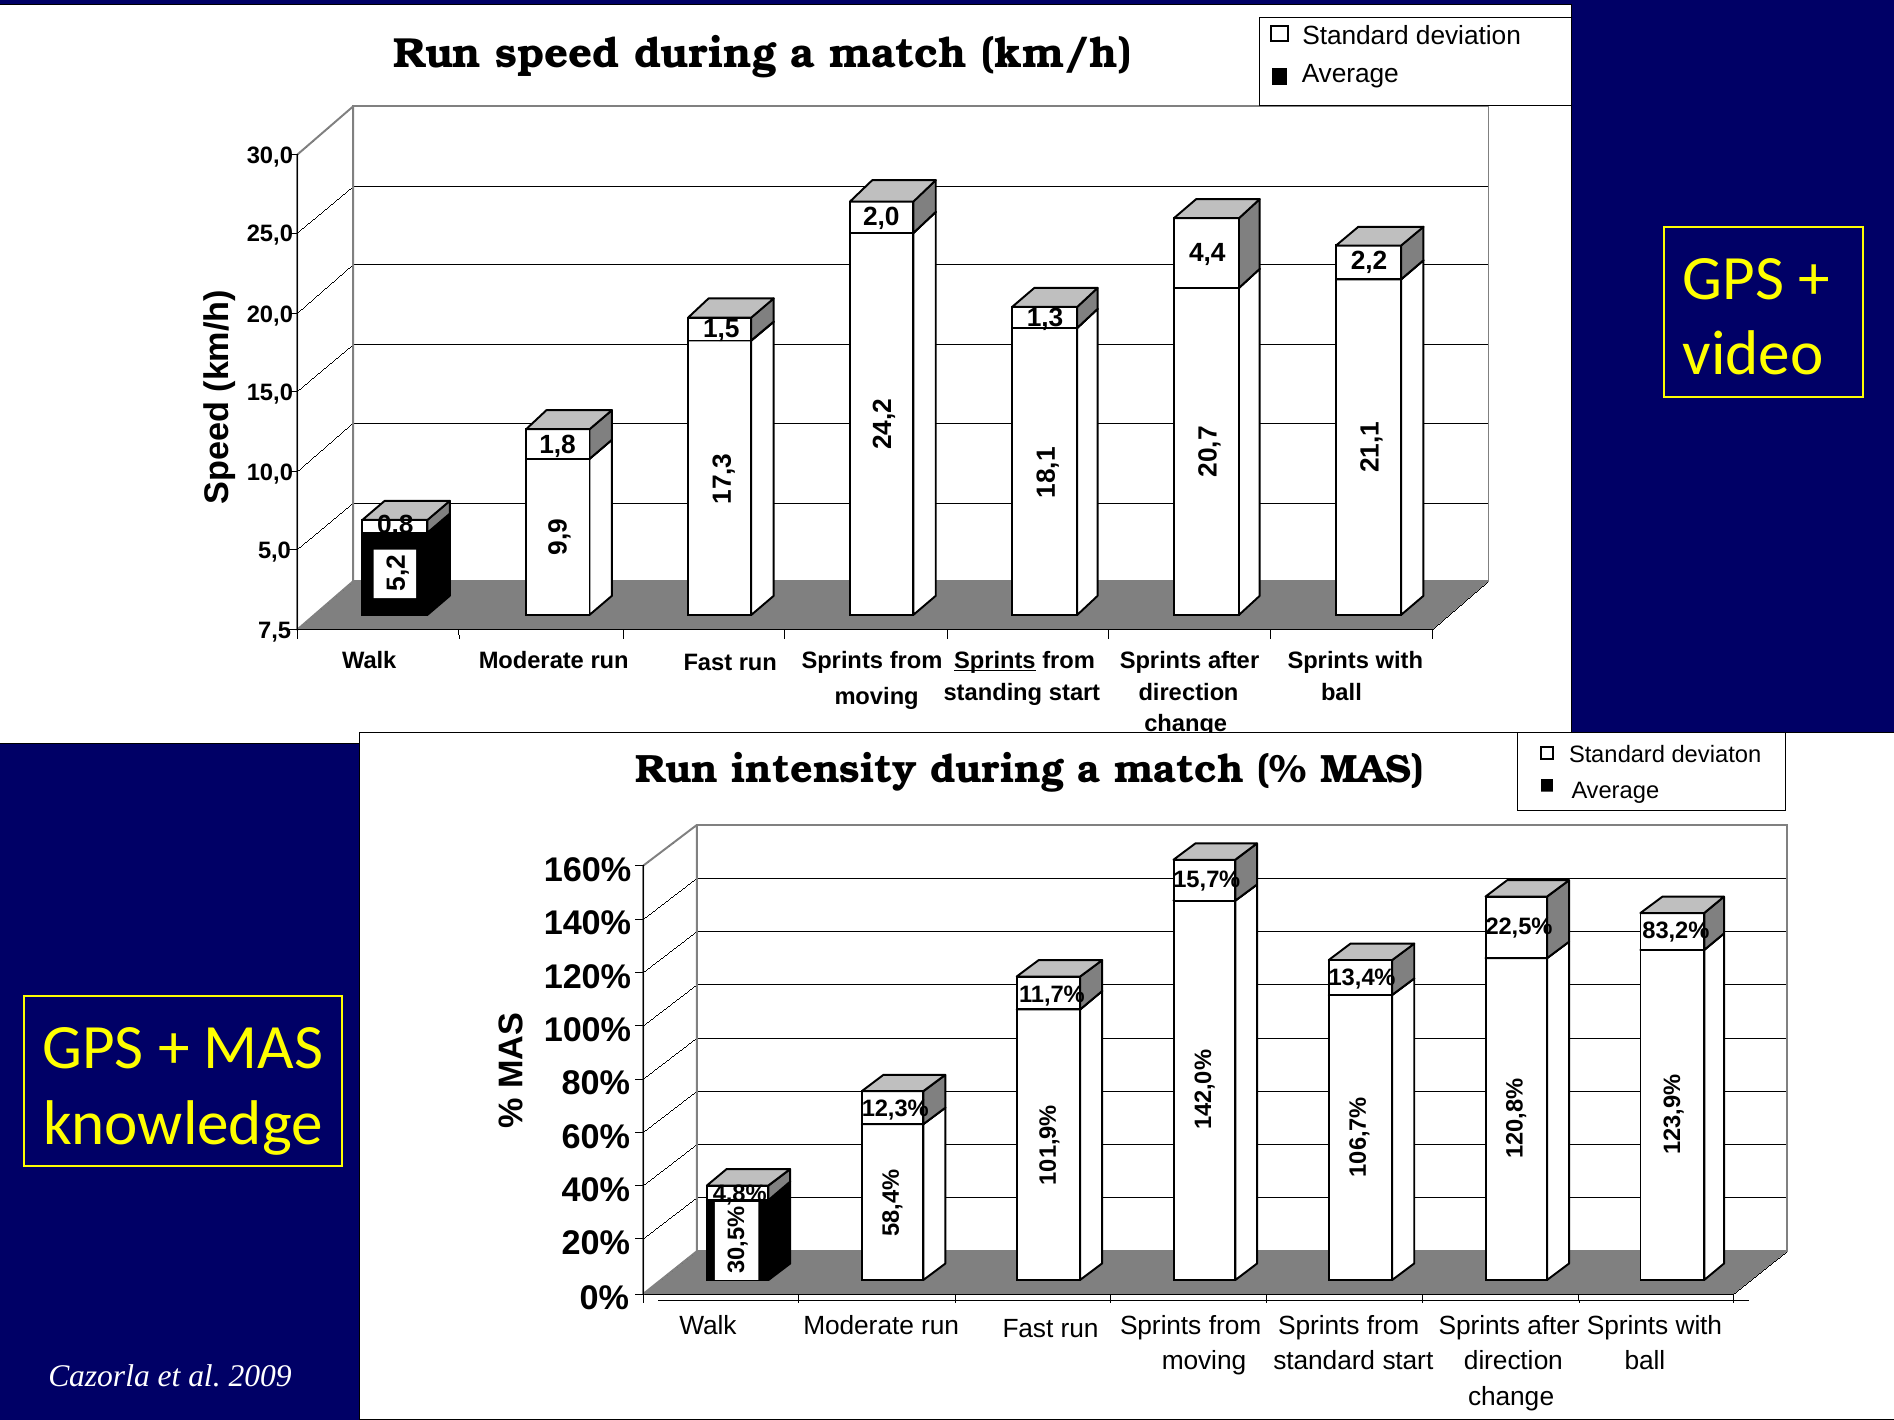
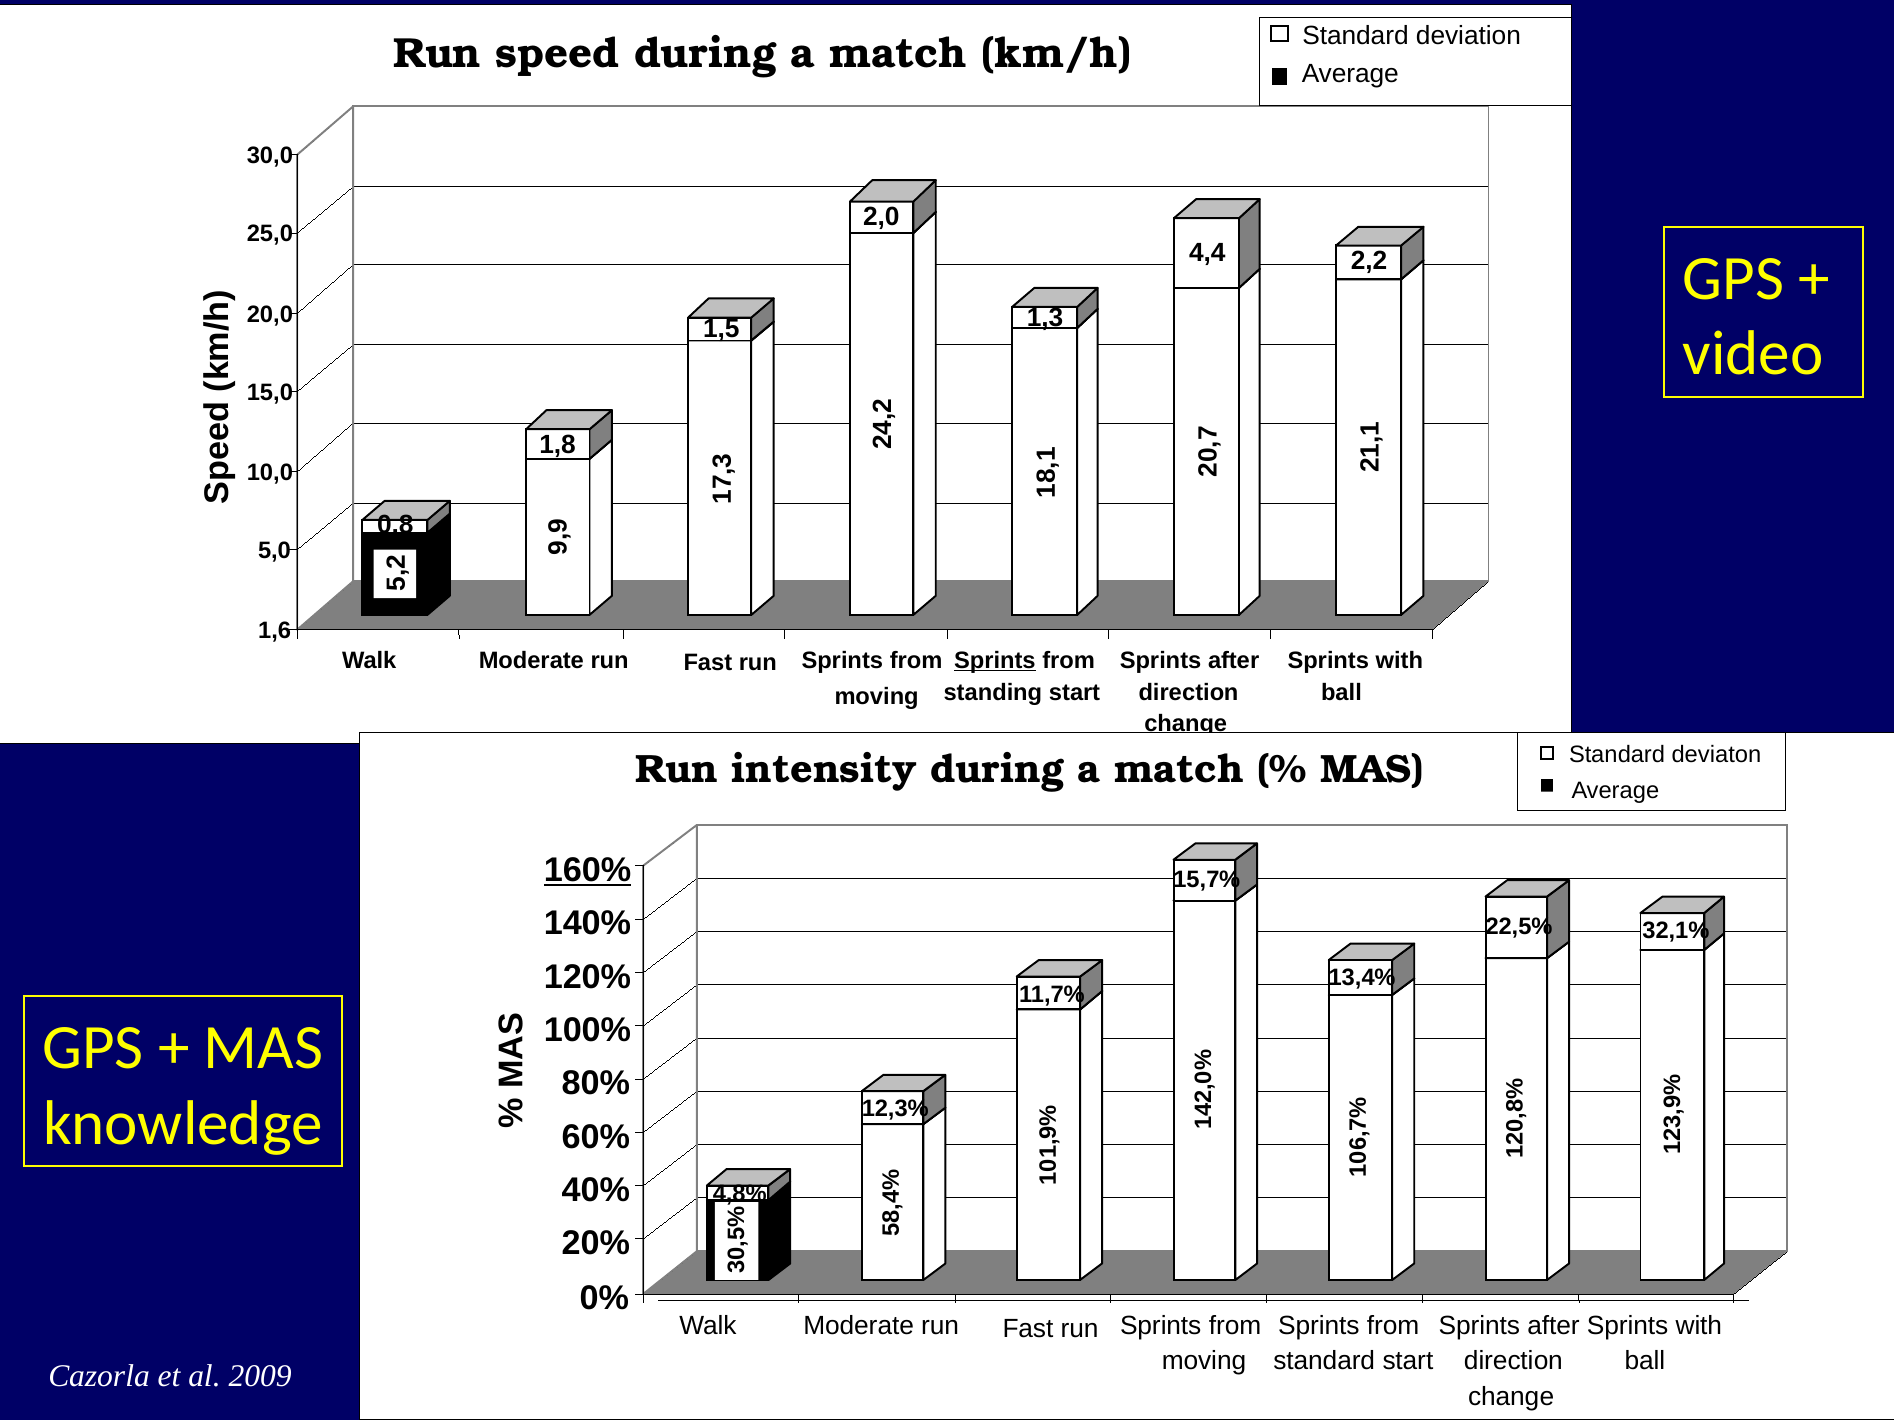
7,5: 7,5 -> 1,6
160% underline: none -> present
83,2%: 83,2% -> 32,1%
